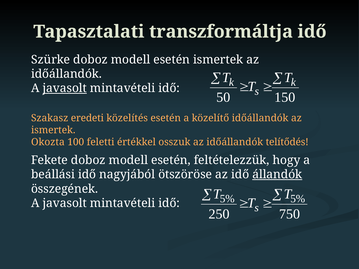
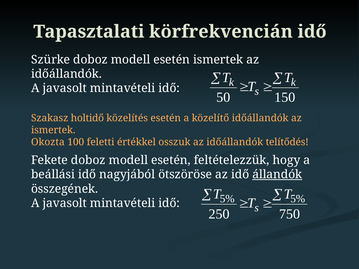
transzformáltja: transzformáltja -> körfrekvencián
javasolt at (65, 88) underline: present -> none
eredeti: eredeti -> holtidő
